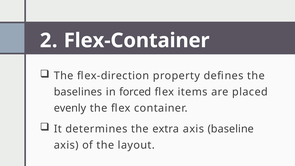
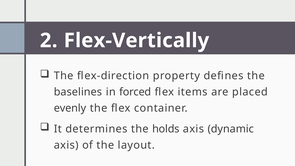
Flex-Container: Flex-Container -> Flex-Vertically
extra: extra -> holds
baseline: baseline -> dynamic
